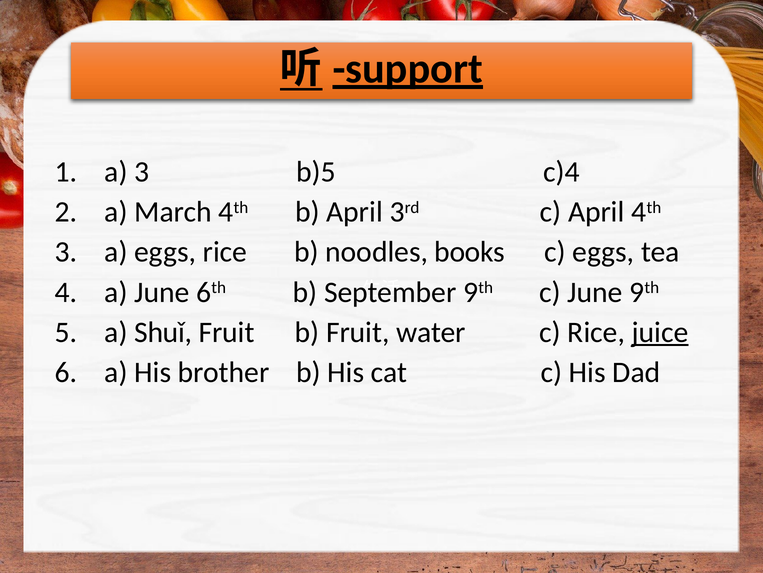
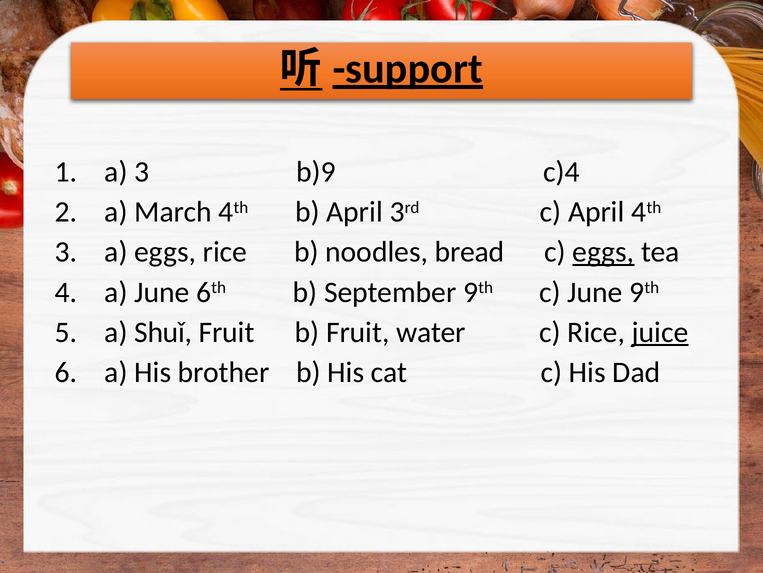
b)5: b)5 -> b)9
books: books -> bread
eggs at (603, 252) underline: none -> present
